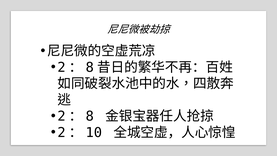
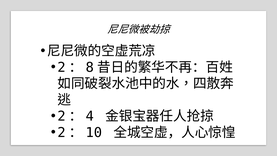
8 at (90, 116): 8 -> 4
